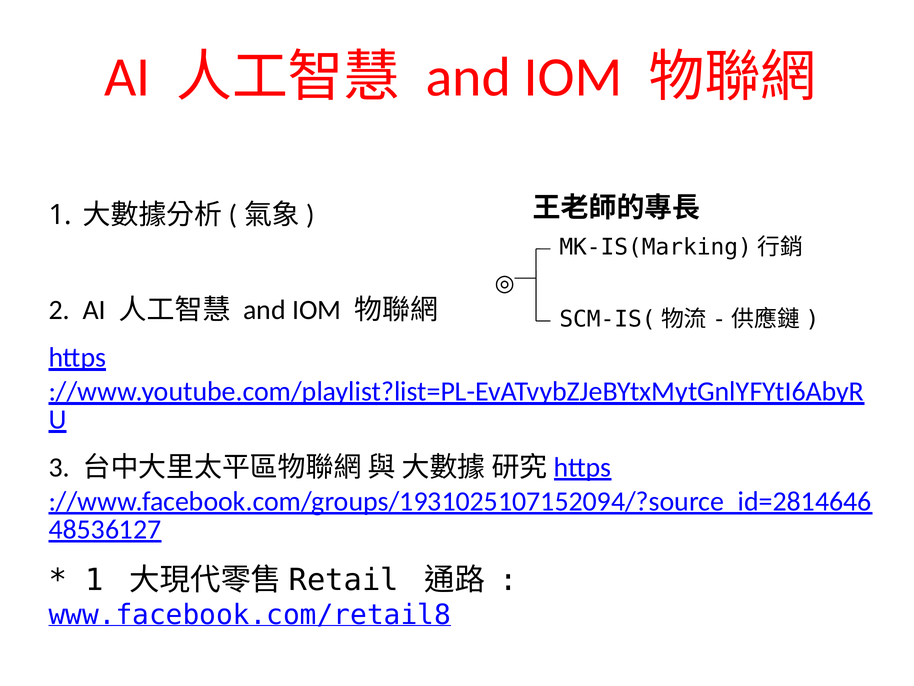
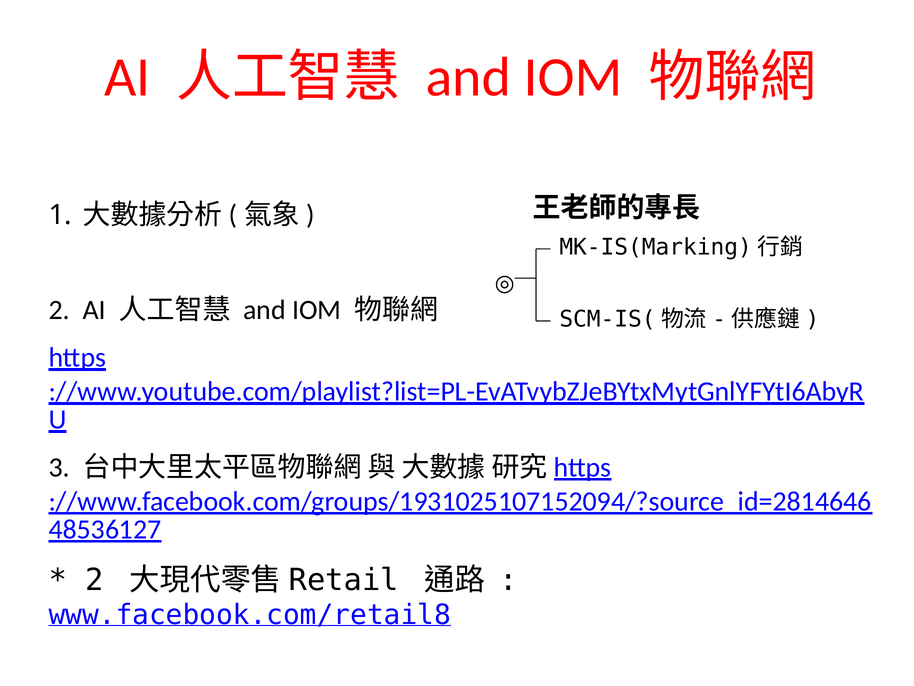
1 at (94, 580): 1 -> 2
